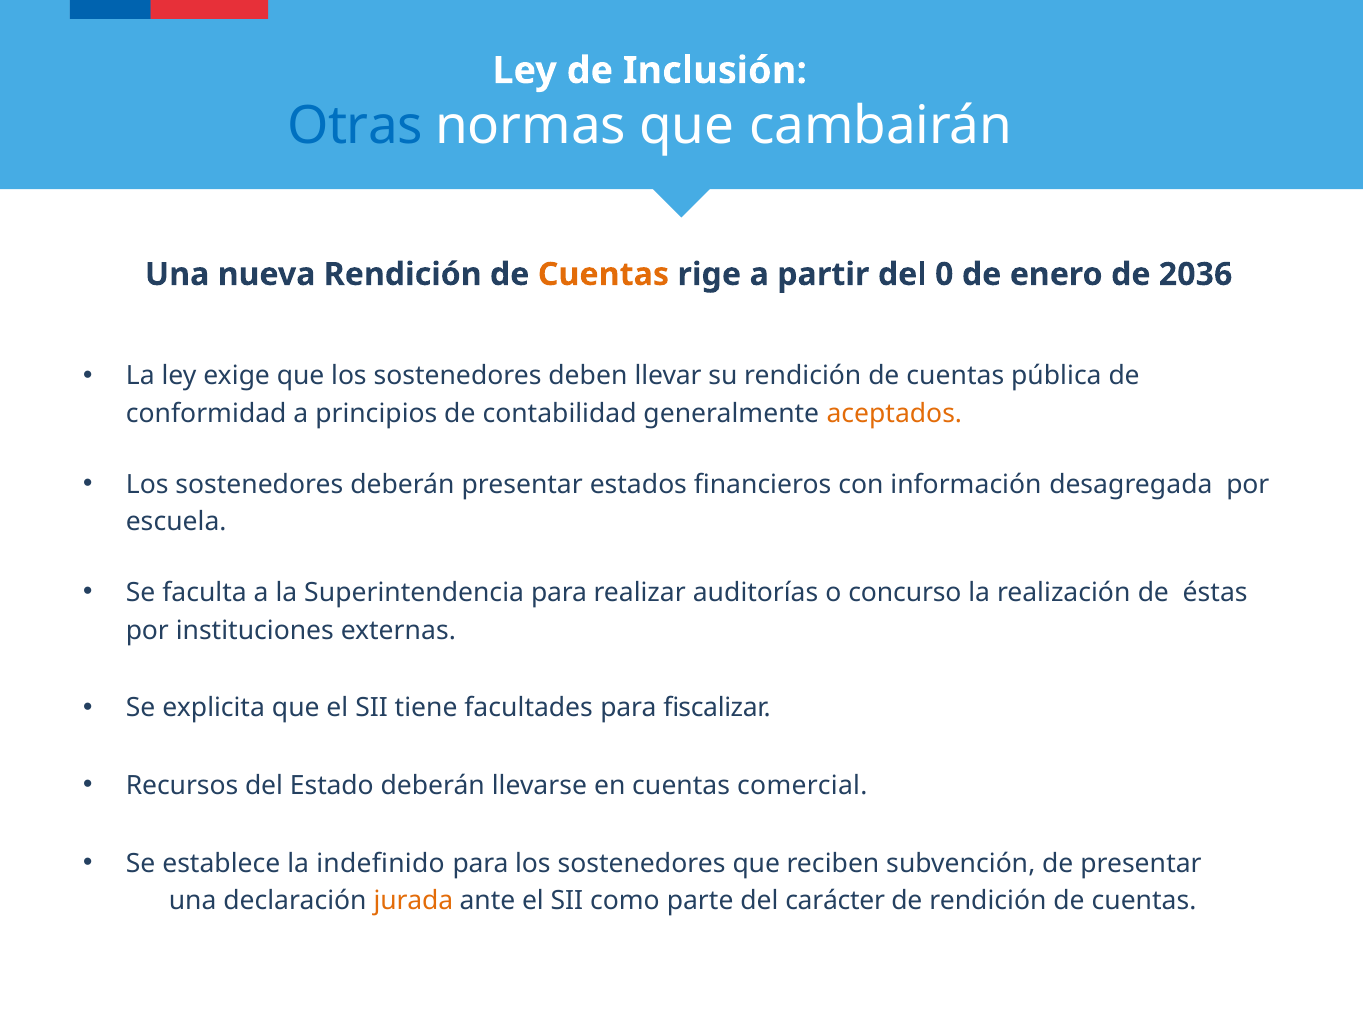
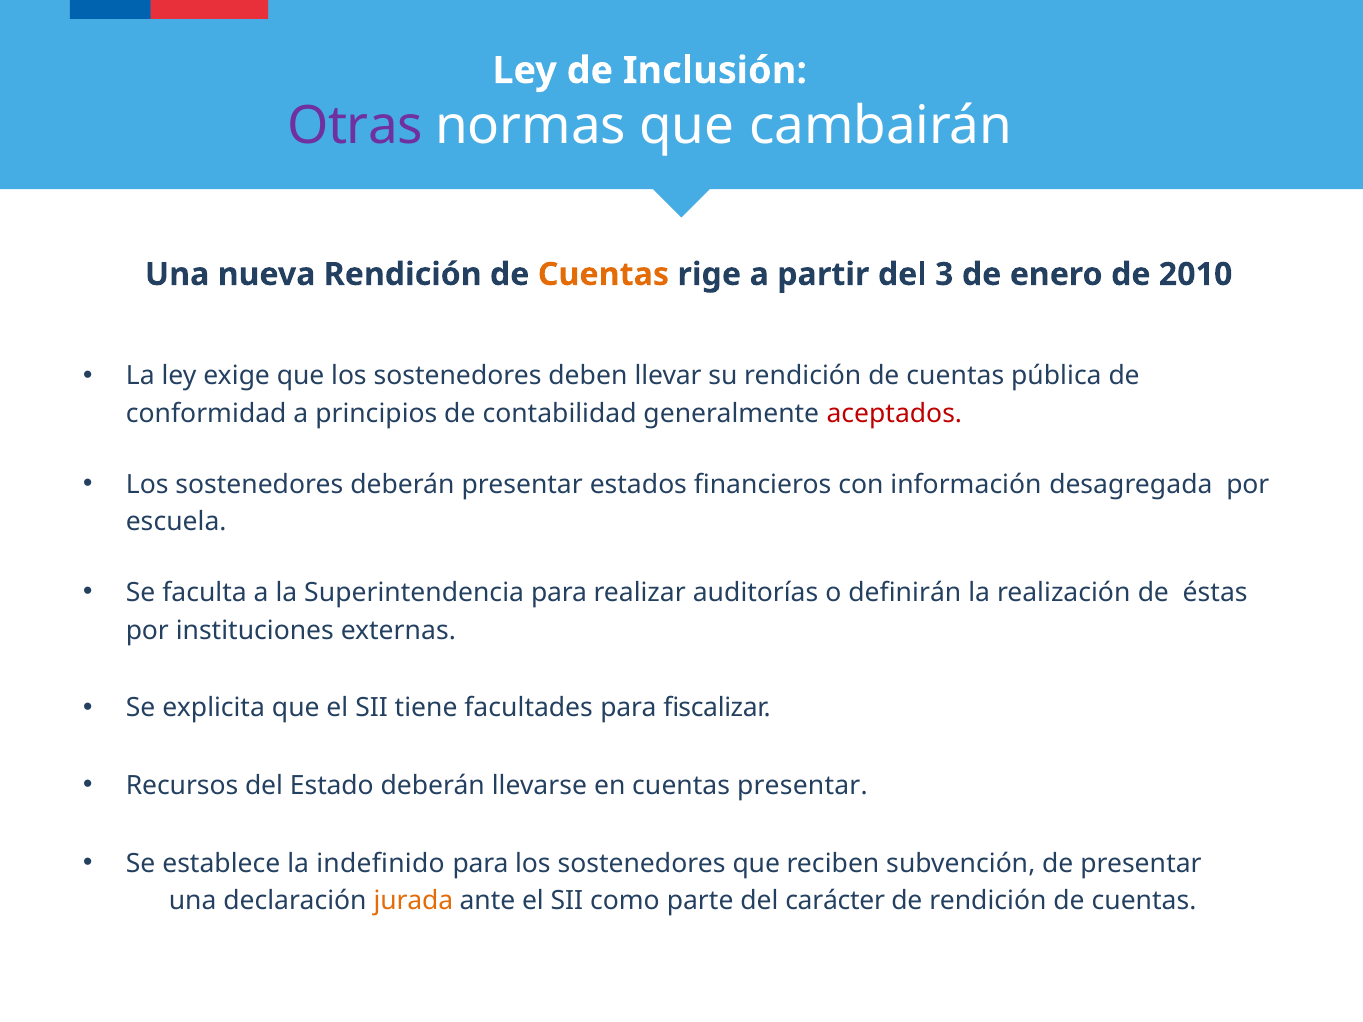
Otras colour: blue -> purple
0: 0 -> 3
2036: 2036 -> 2010
aceptados colour: orange -> red
concurso: concurso -> definirán
cuentas comercial: comercial -> presentar
